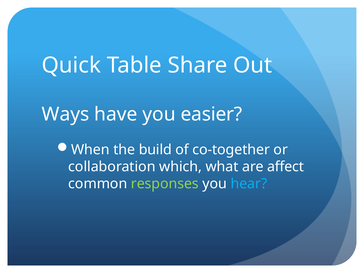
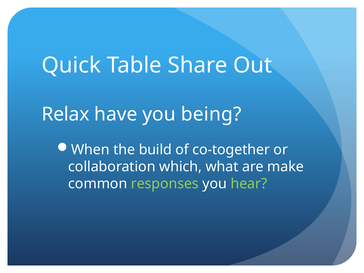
Ways: Ways -> Relax
easier: easier -> being
affect: affect -> make
hear colour: light blue -> light green
